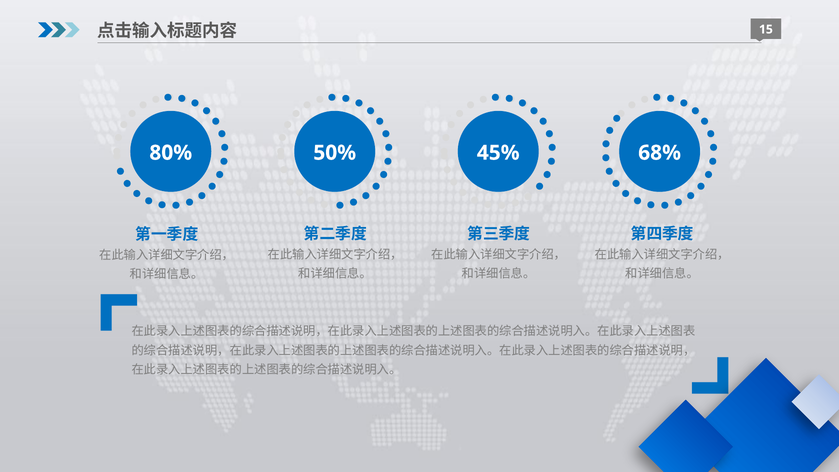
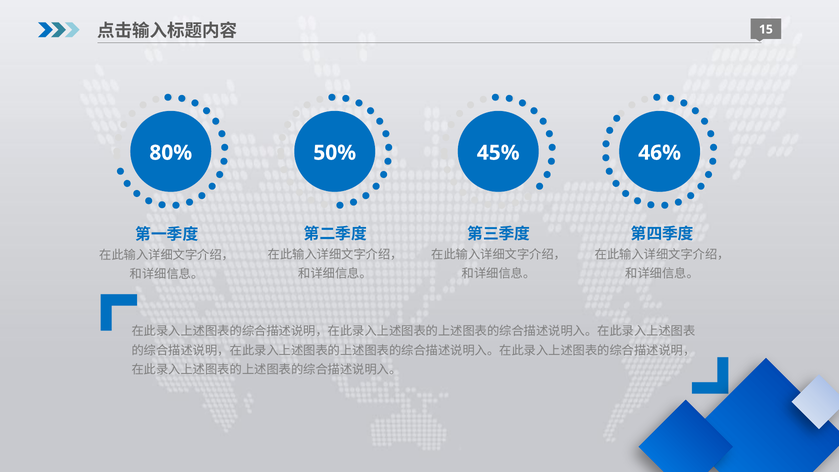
68%: 68% -> 46%
